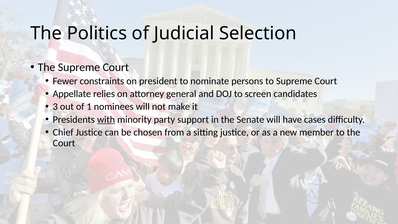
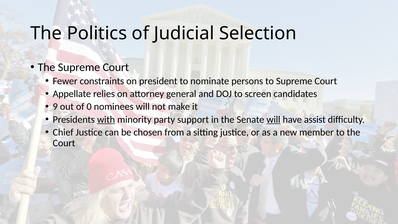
3: 3 -> 9
1: 1 -> 0
will at (273, 119) underline: none -> present
cases: cases -> assist
